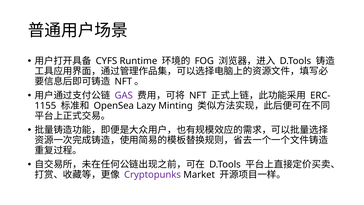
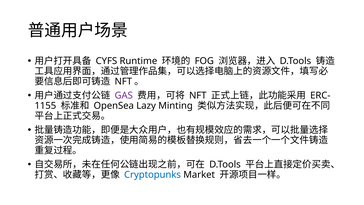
Cryptopunks colour: purple -> blue
